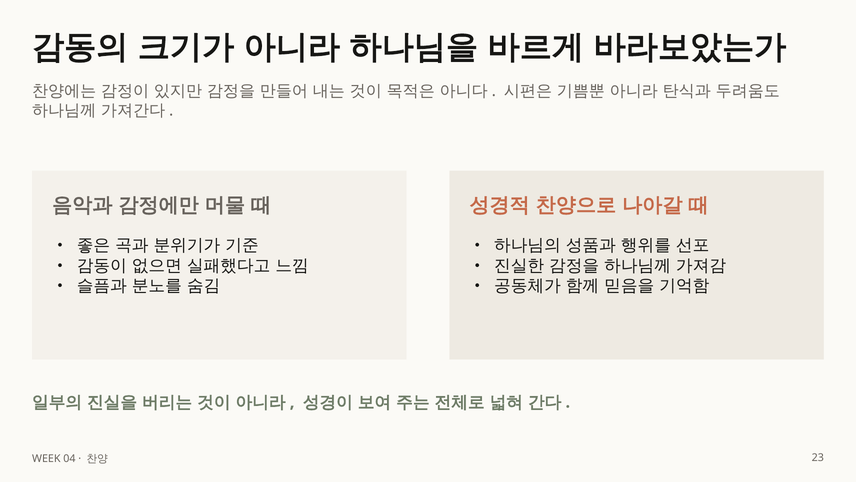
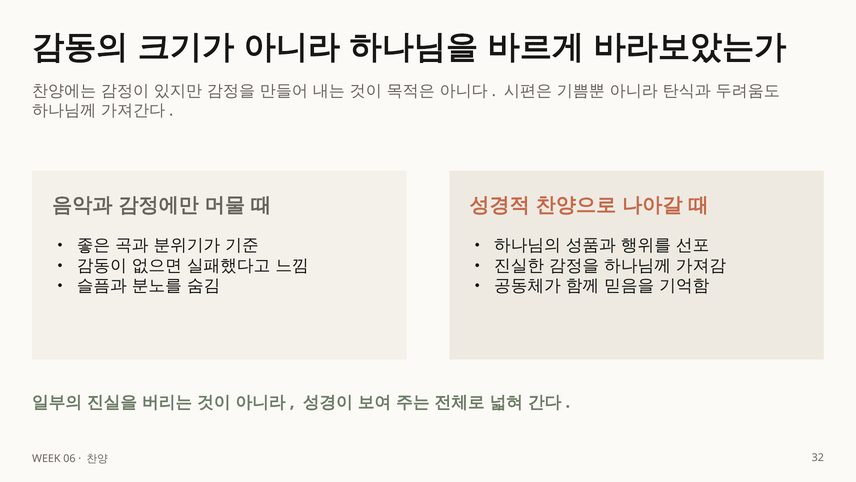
04: 04 -> 06
23: 23 -> 32
